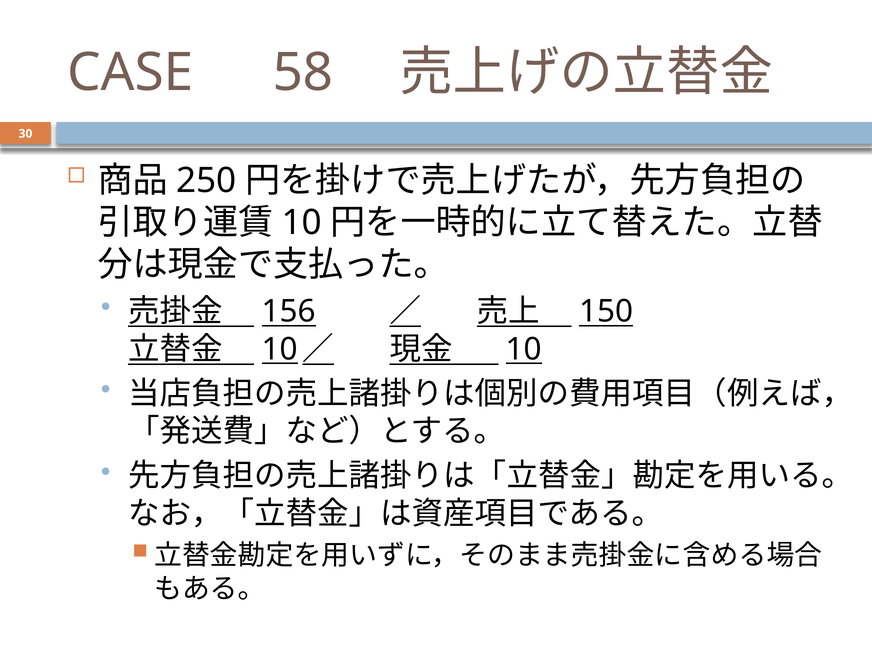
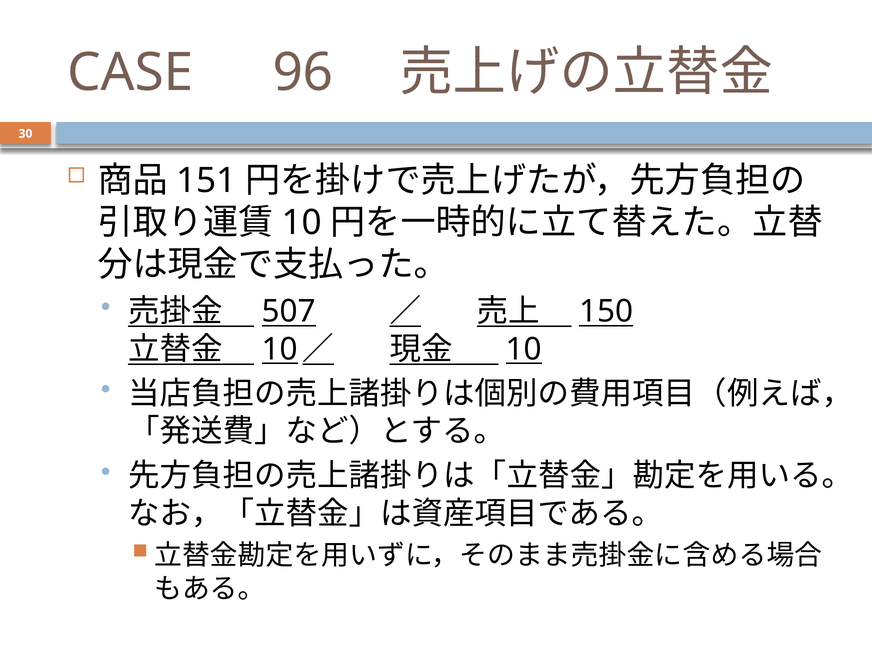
58: 58 -> 96
250: 250 -> 151
156: 156 -> 507
